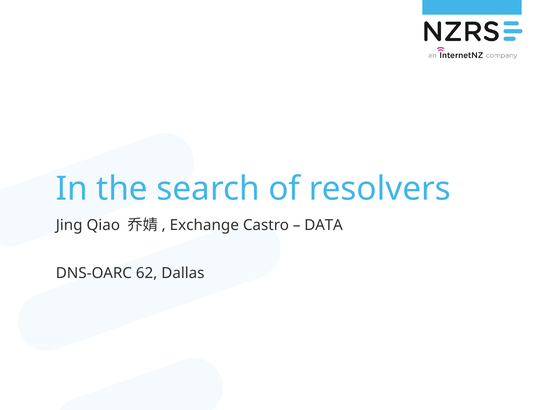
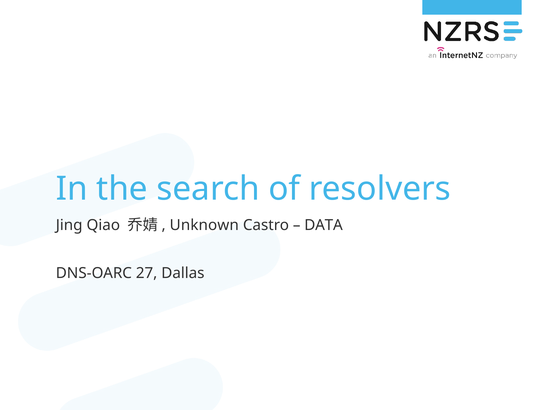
Exchange: Exchange -> Unknown
62: 62 -> 27
